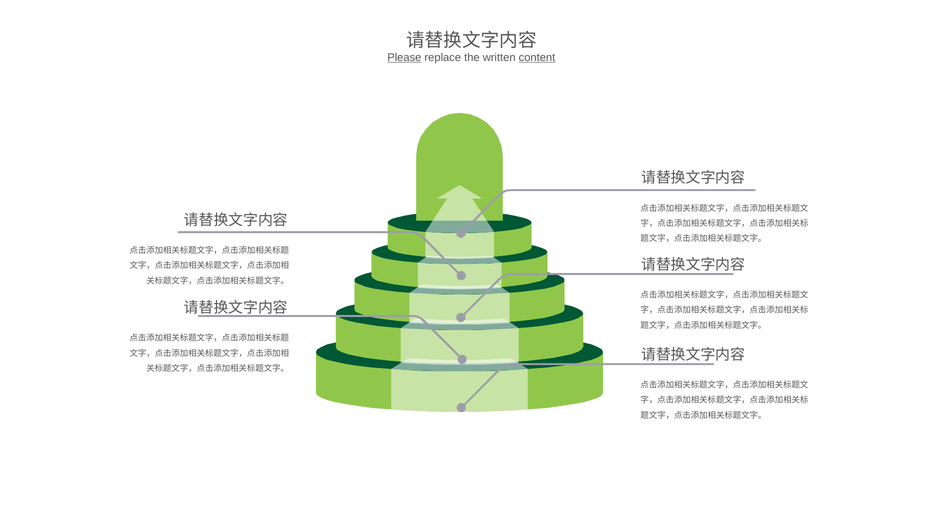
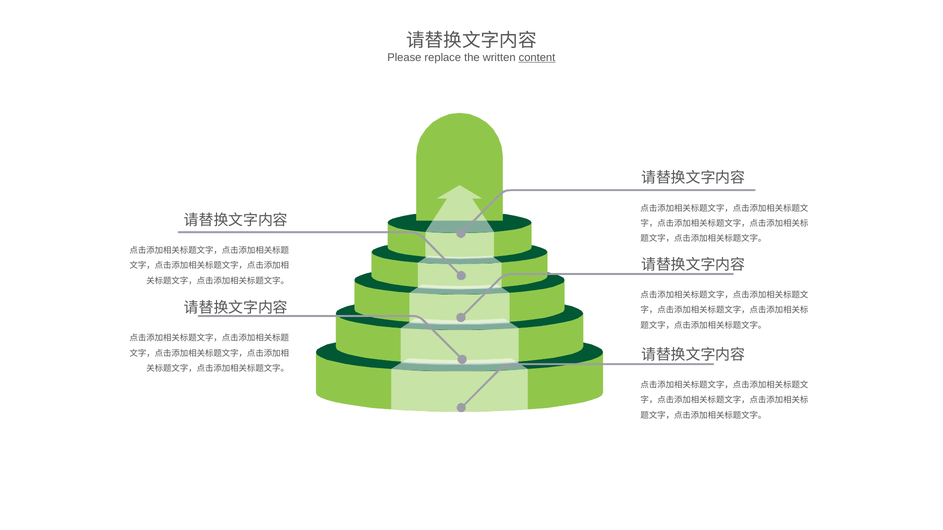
Please underline: present -> none
